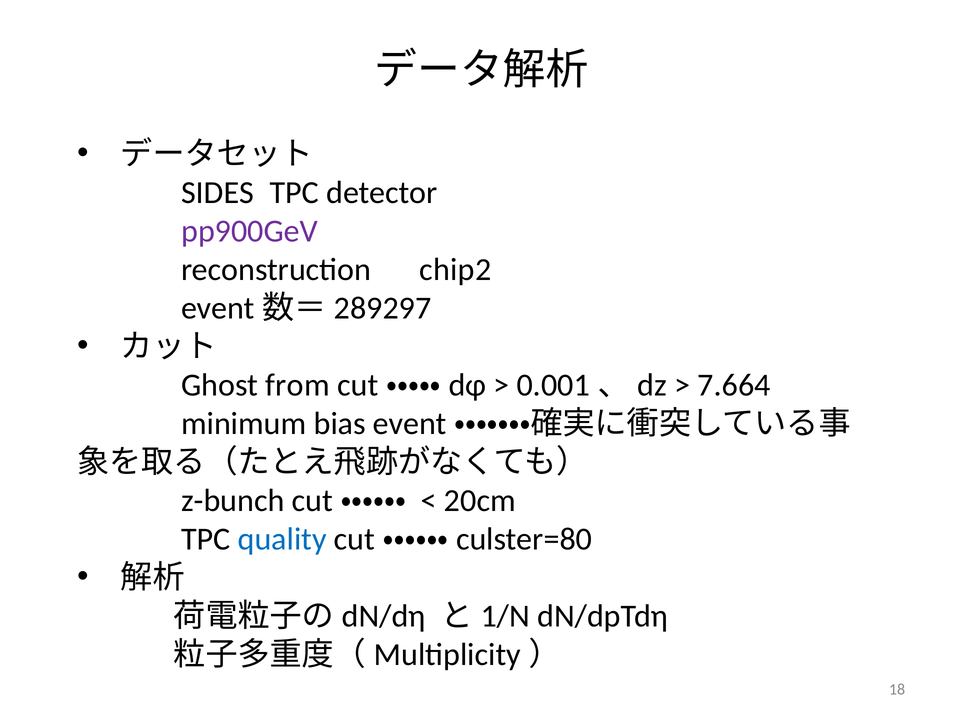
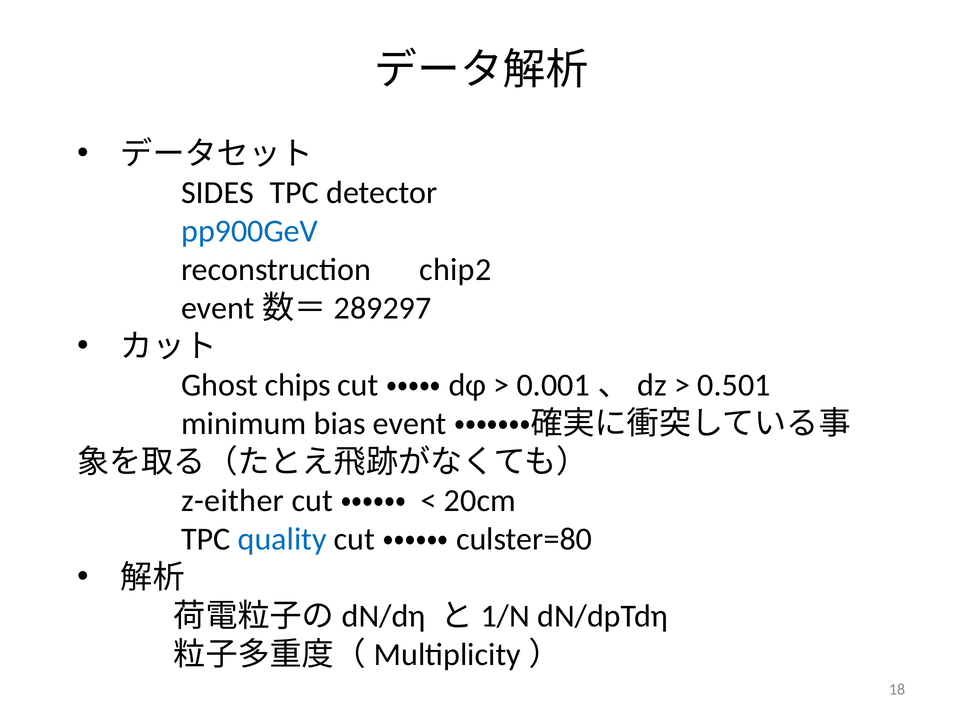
pp900GeV colour: purple -> blue
from: from -> chips
7.664: 7.664 -> 0.501
z-bunch: z-bunch -> z-either
